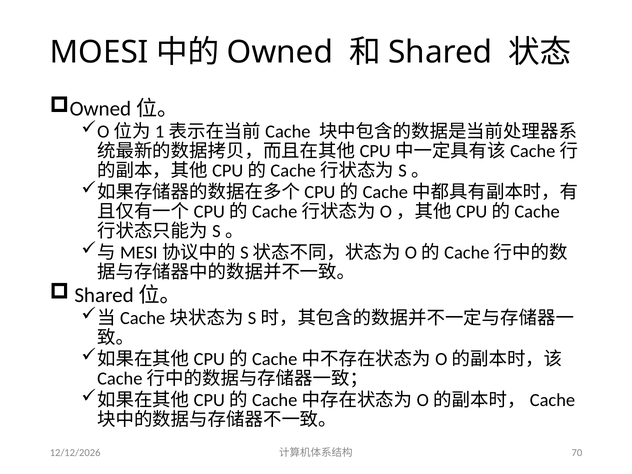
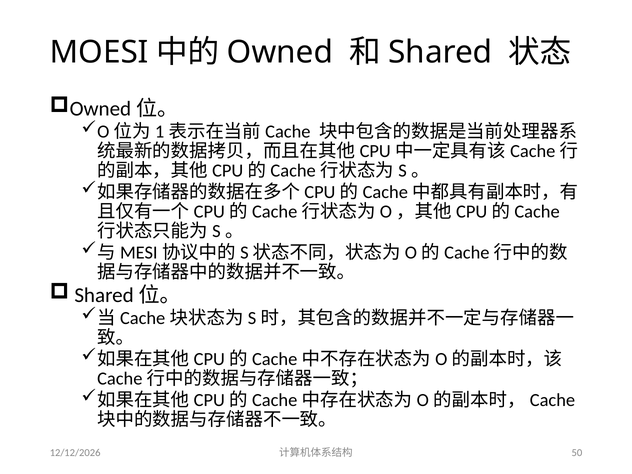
70: 70 -> 50
